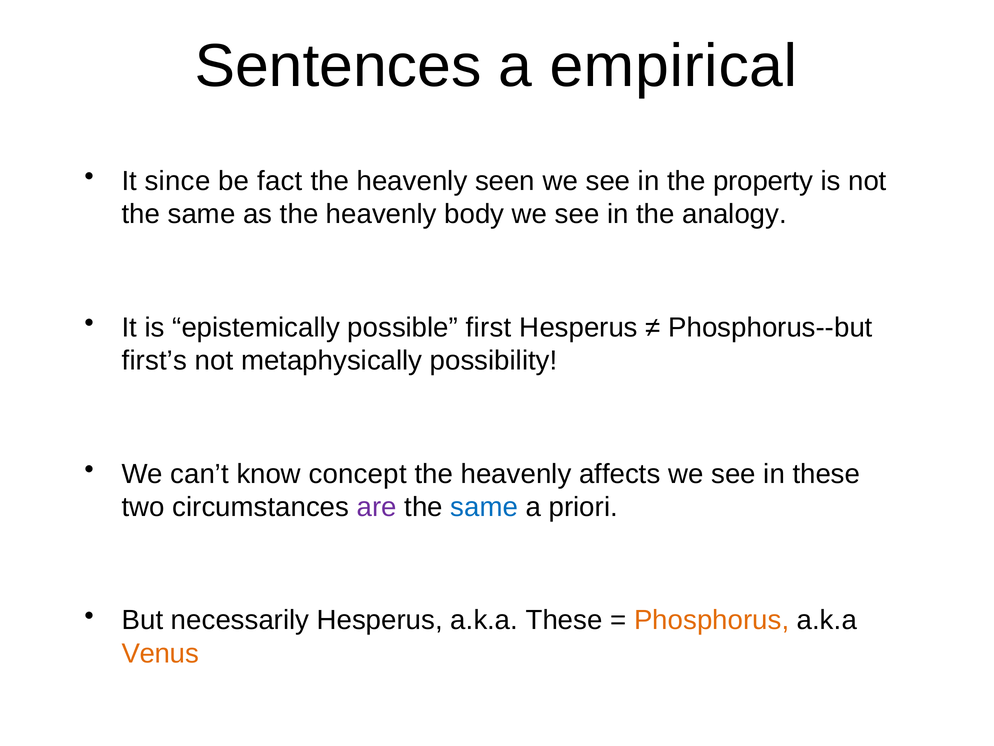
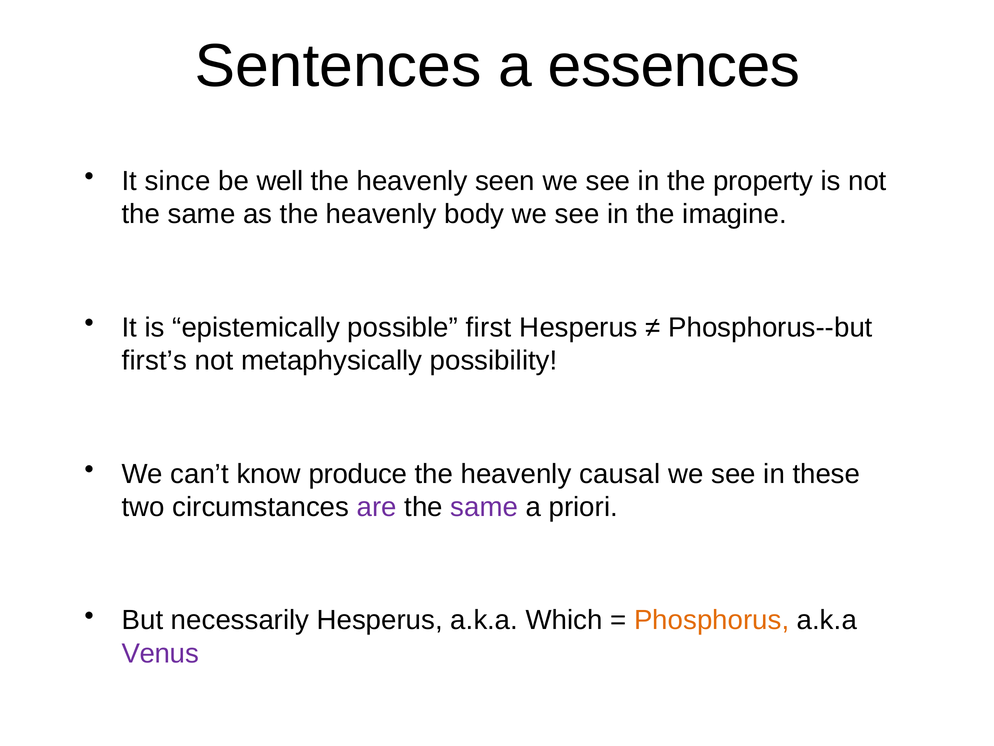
empirical: empirical -> essences
fact: fact -> well
analogy: analogy -> imagine
concept: concept -> produce
affects: affects -> causal
same at (484, 507) colour: blue -> purple
a.k.a These: These -> Which
Venus colour: orange -> purple
